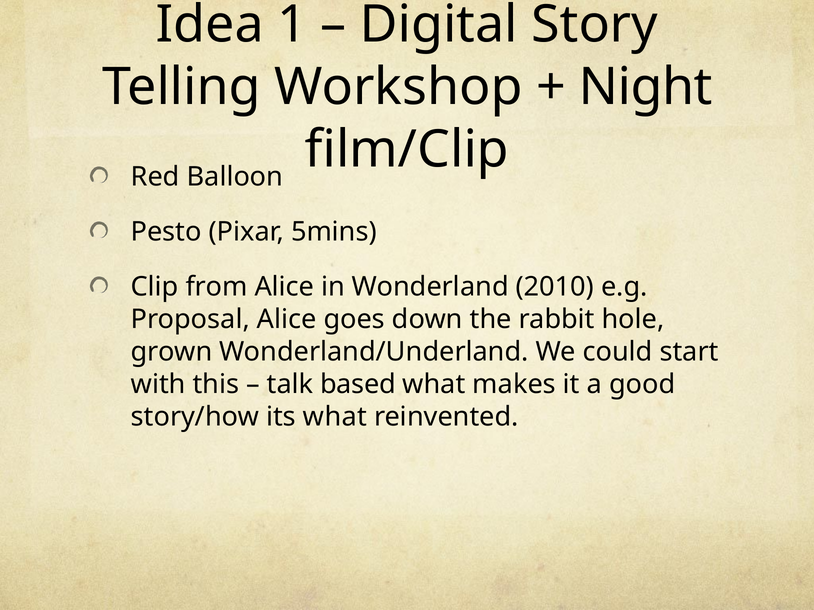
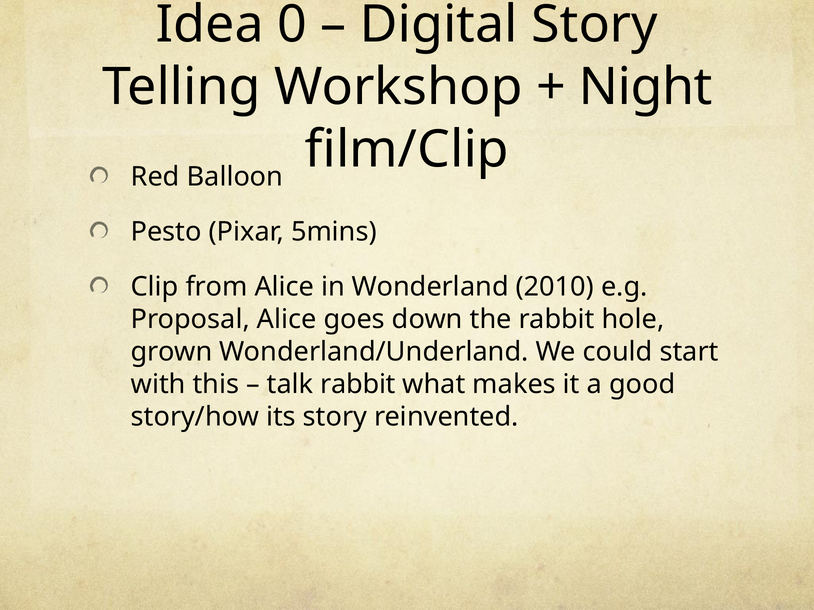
1: 1 -> 0
talk based: based -> rabbit
its what: what -> story
